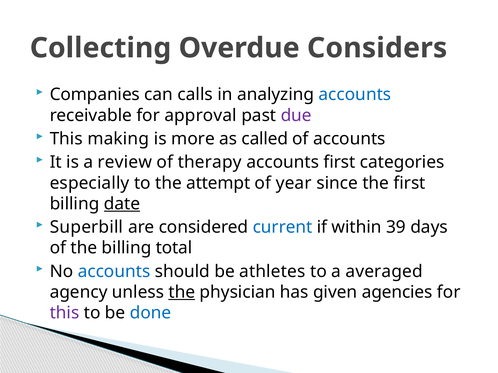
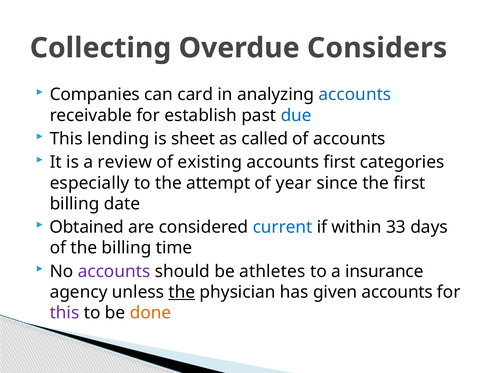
calls: calls -> card
approval: approval -> establish
due colour: purple -> blue
making: making -> lending
more: more -> sheet
therapy: therapy -> existing
date underline: present -> none
Superbill: Superbill -> Obtained
39: 39 -> 33
total: total -> time
accounts at (114, 272) colour: blue -> purple
averaged: averaged -> insurance
given agencies: agencies -> accounts
done colour: blue -> orange
